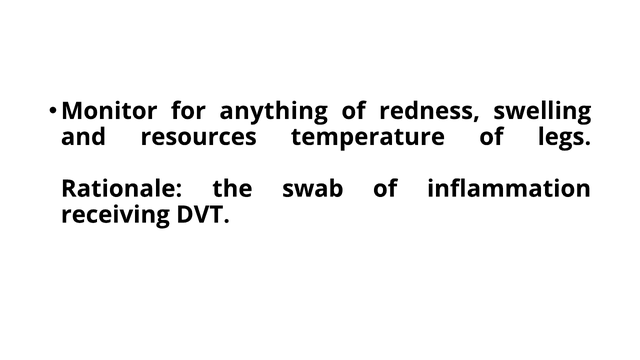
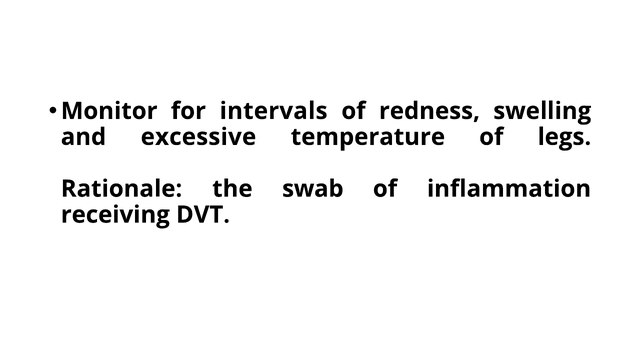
anything: anything -> intervals
resources: resources -> excessive
